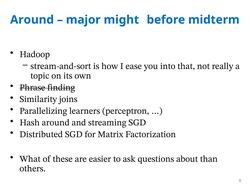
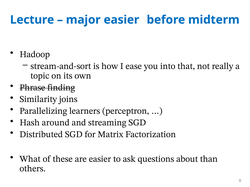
Around at (32, 20): Around -> Lecture
major might: might -> easier
